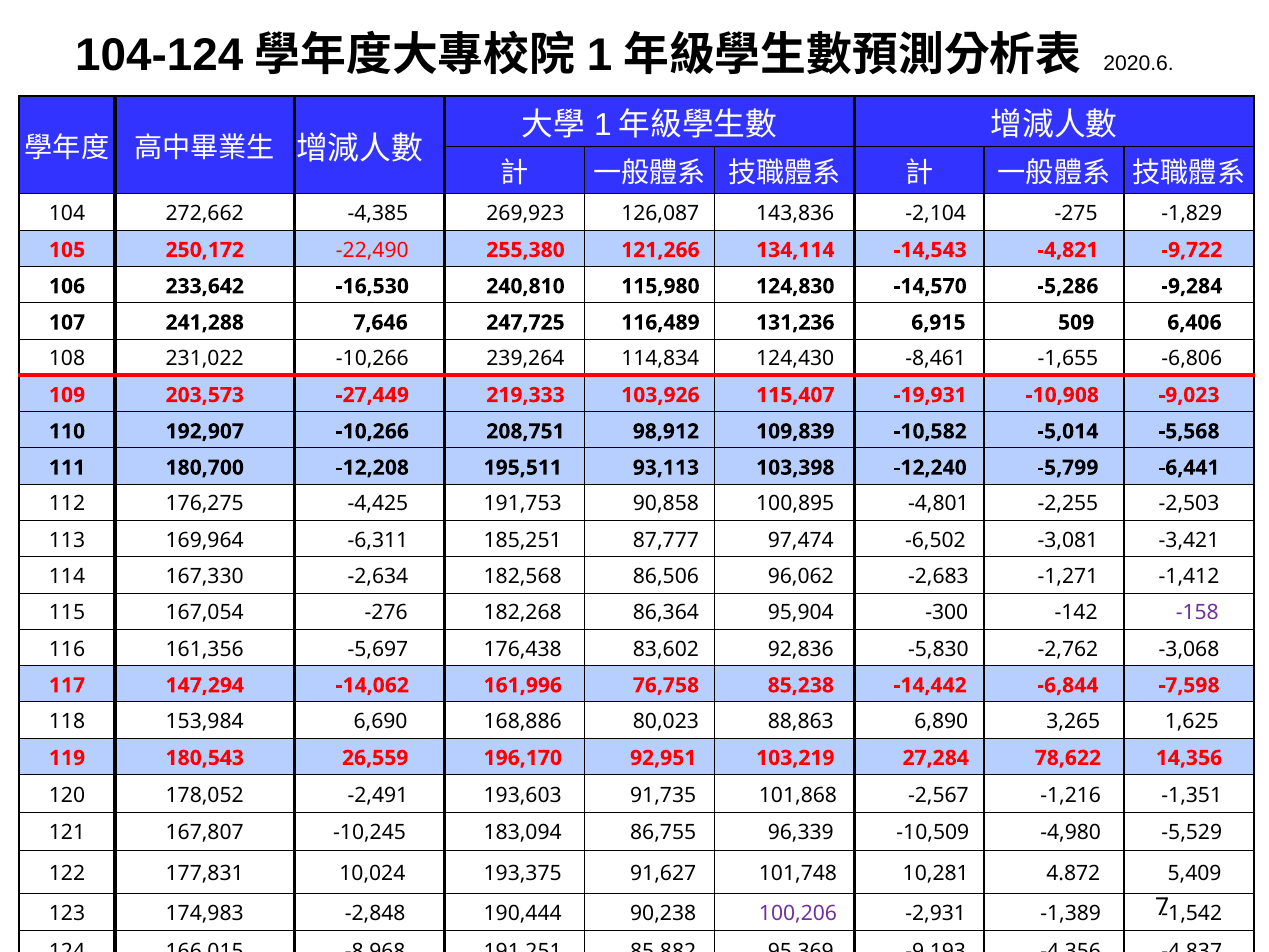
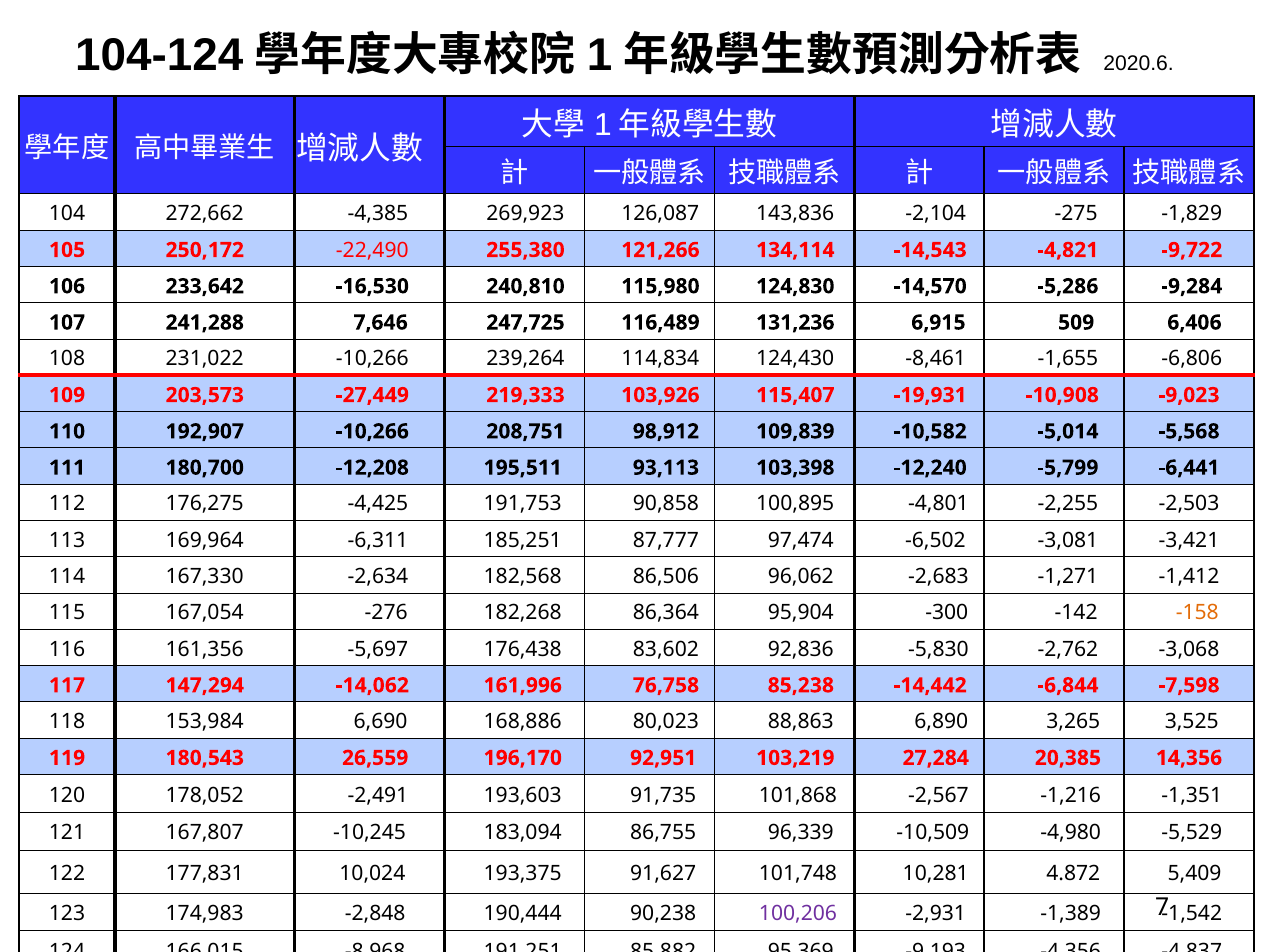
-158 colour: purple -> orange
1,625: 1,625 -> 3,525
78,622: 78,622 -> 20,385
